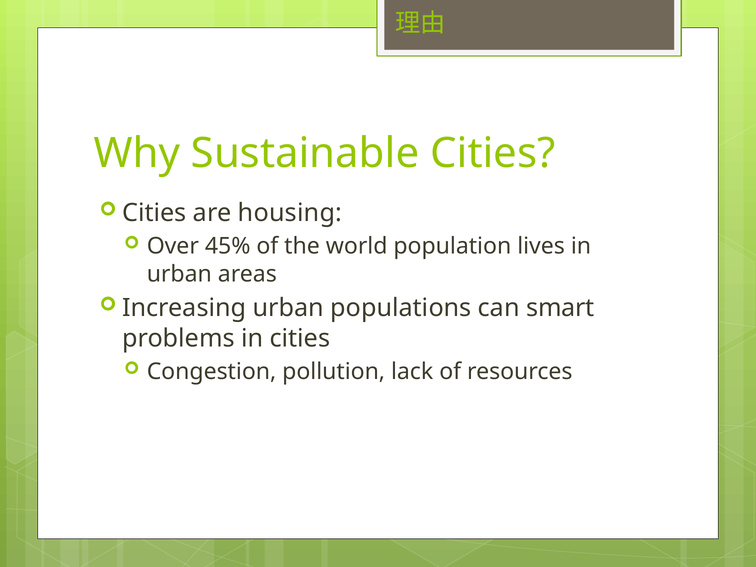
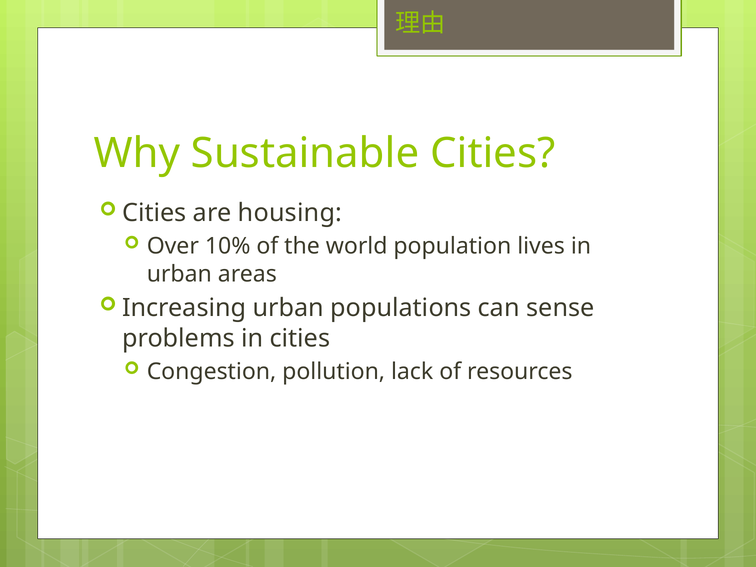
45%: 45% -> 10%
smart: smart -> sense
